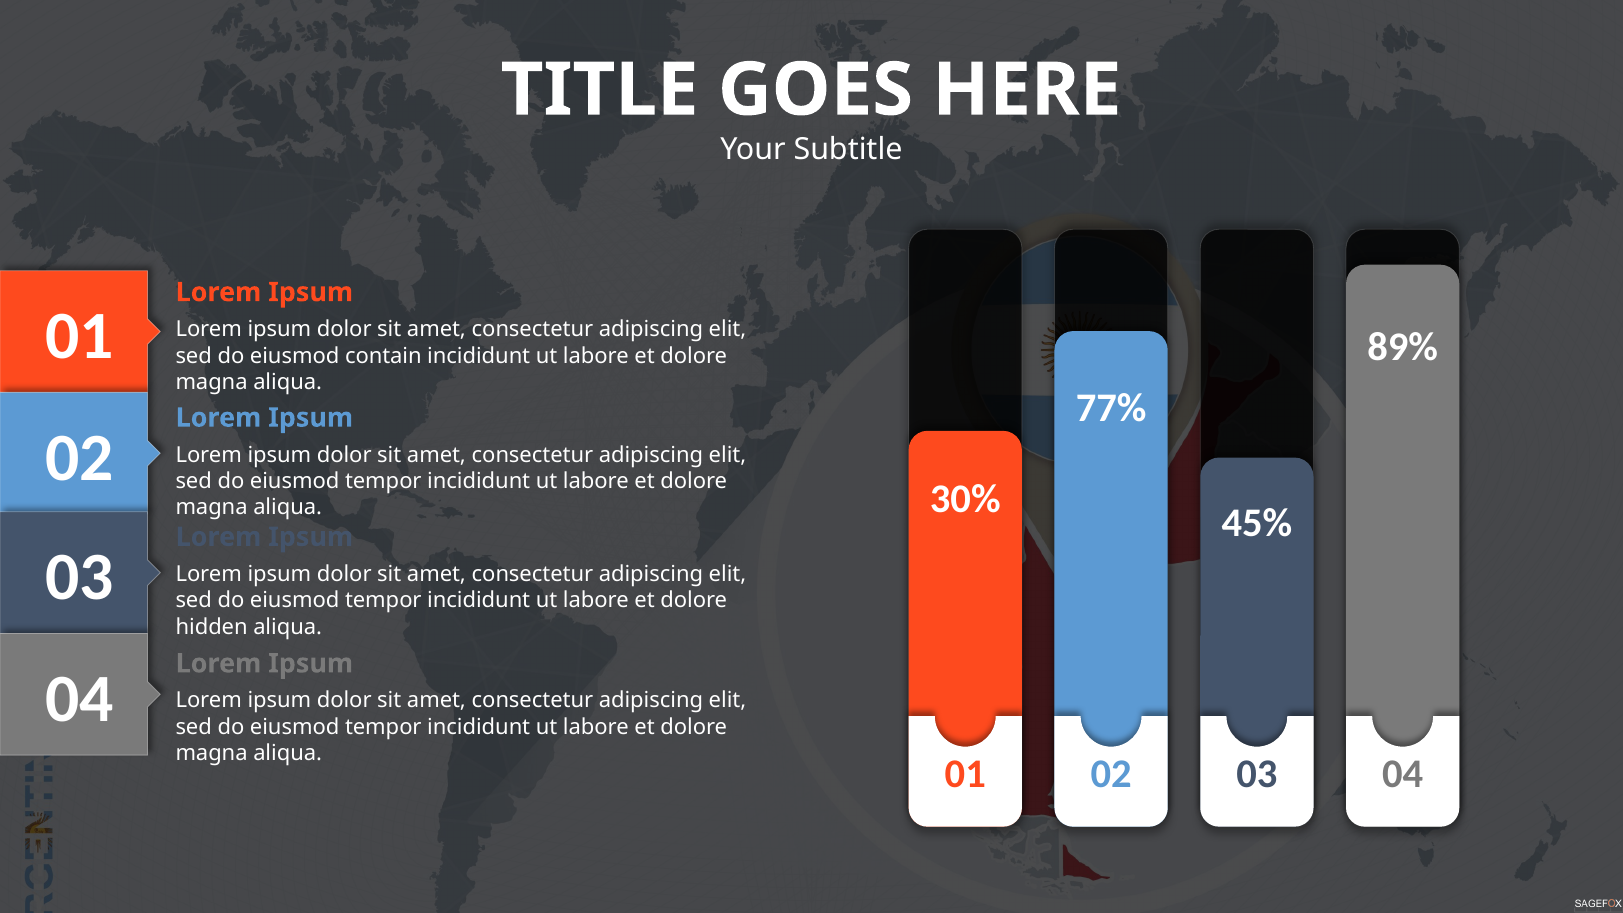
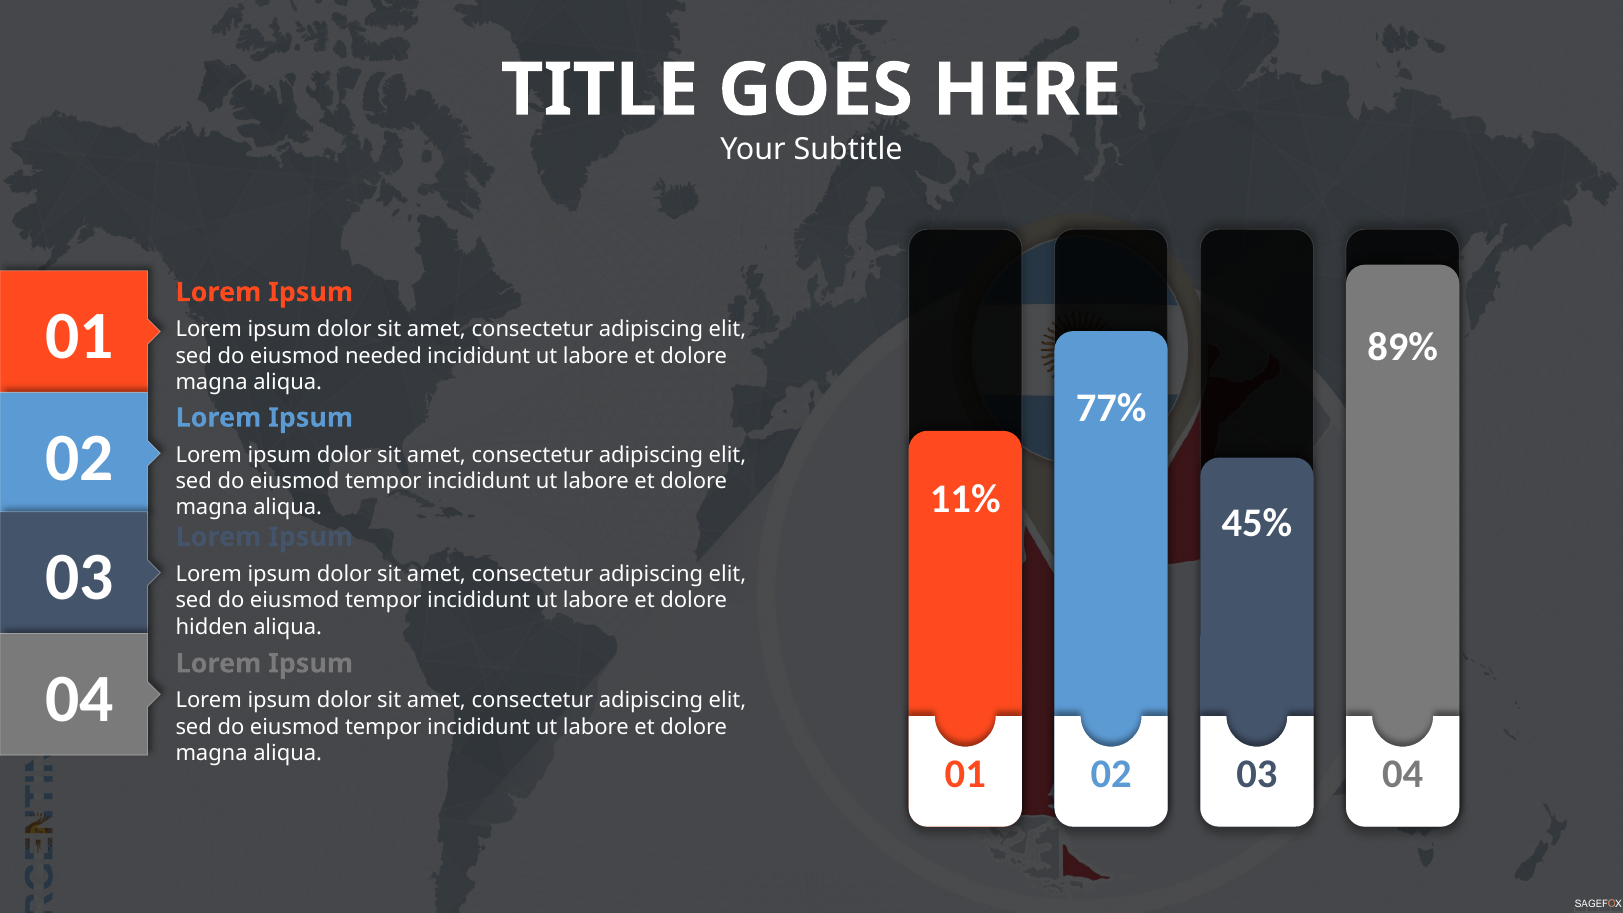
contain: contain -> needed
30%: 30% -> 11%
